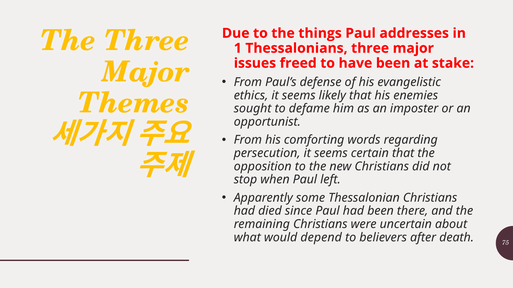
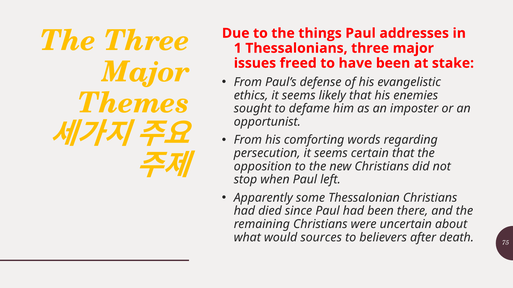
depend: depend -> sources
